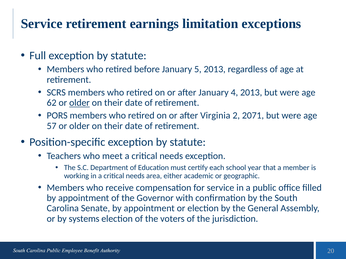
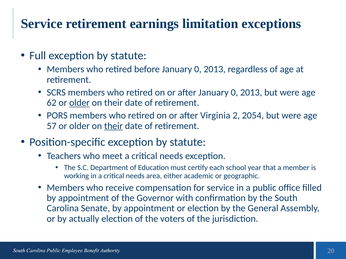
before January 5: 5 -> 0
after January 4: 4 -> 0
2071: 2071 -> 2054
their at (113, 126) underline: none -> present
systems: systems -> actually
